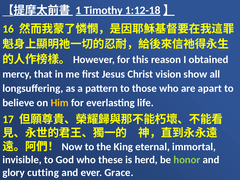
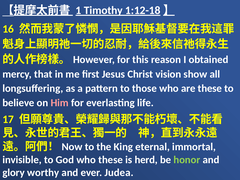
are apart: apart -> these
Him colour: yellow -> pink
cutting: cutting -> worthy
Grace: Grace -> Judea
